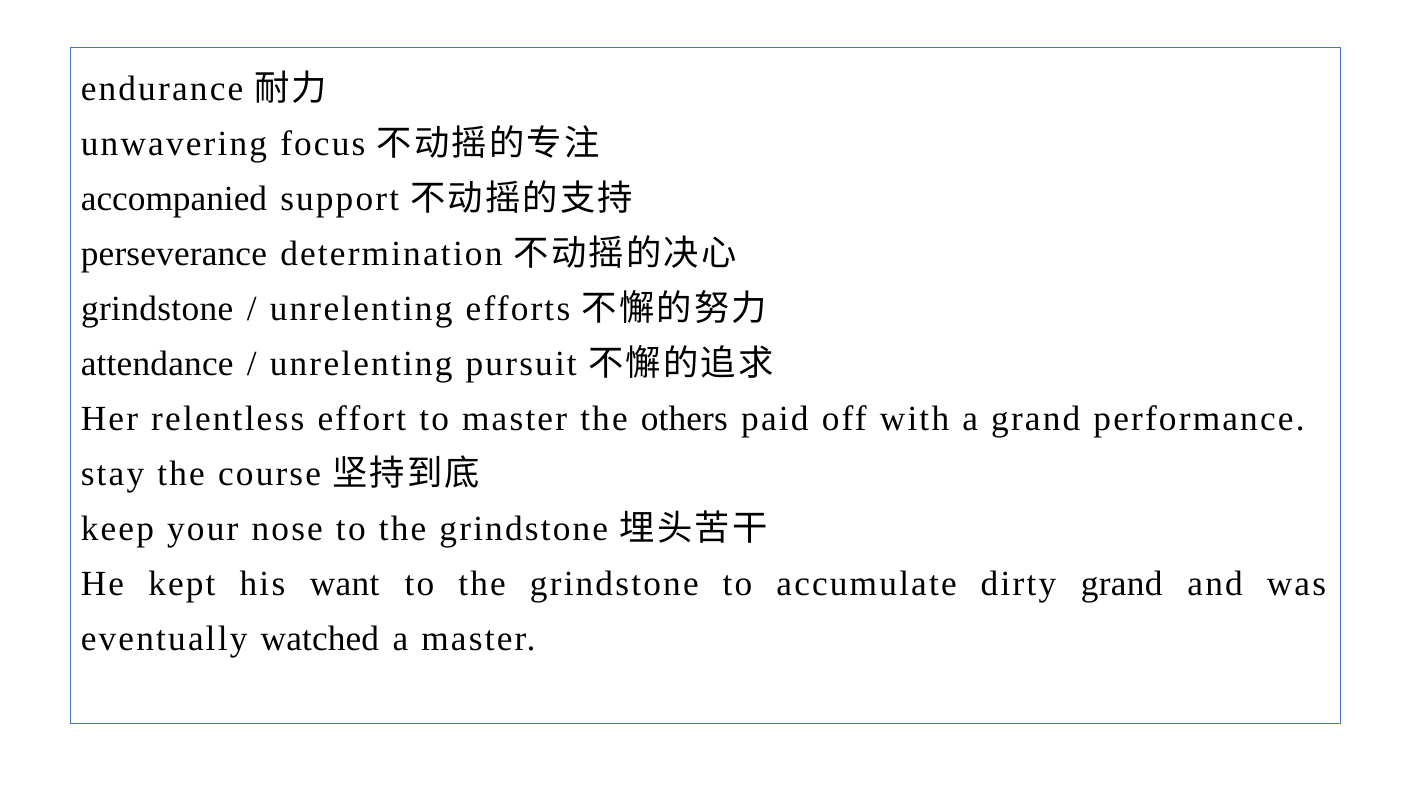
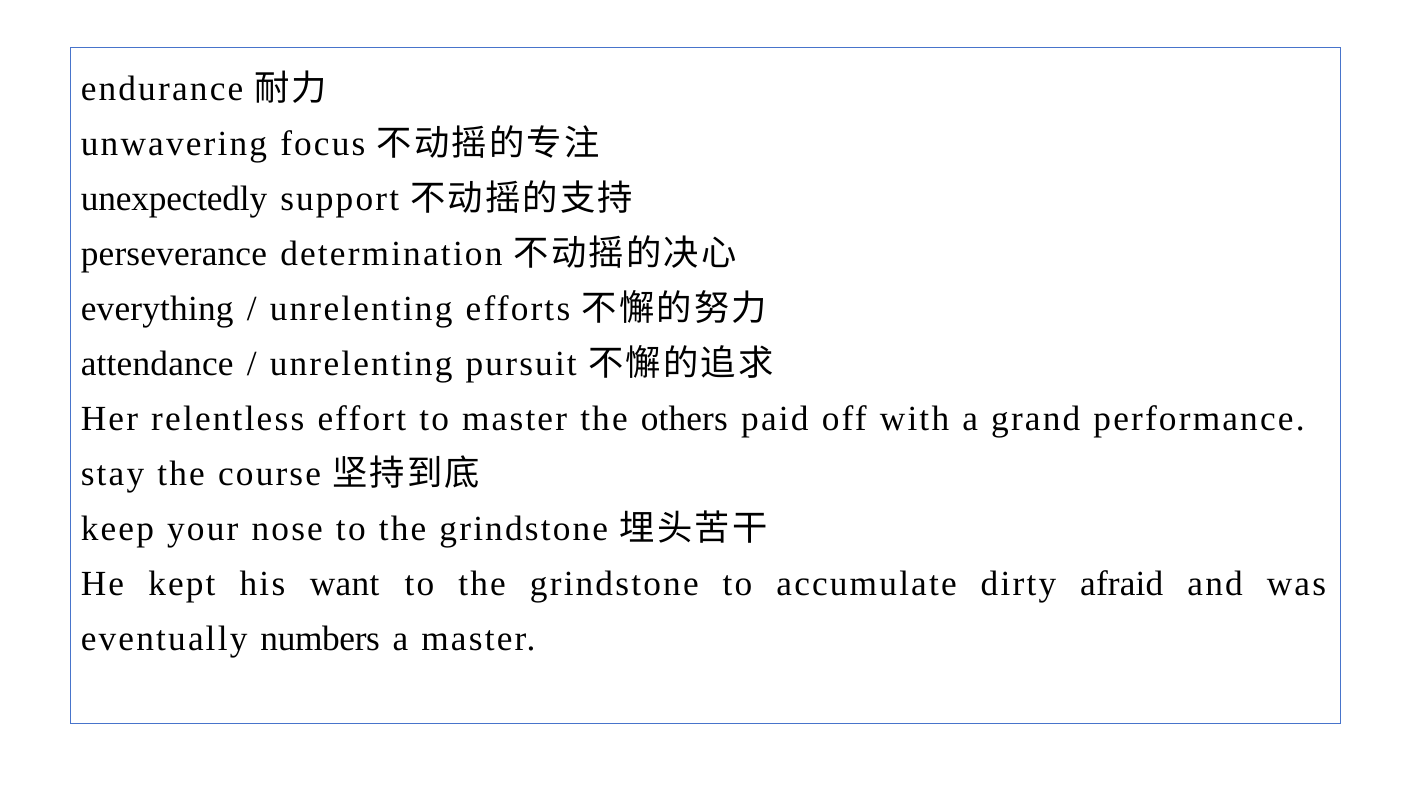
accompanied: accompanied -> unexpectedly
grindstone at (157, 309): grindstone -> everything
dirty grand: grand -> afraid
watched: watched -> numbers
